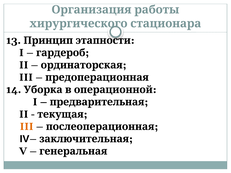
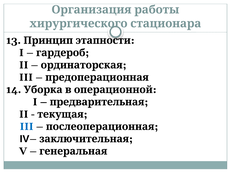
III at (27, 127) colour: orange -> blue
